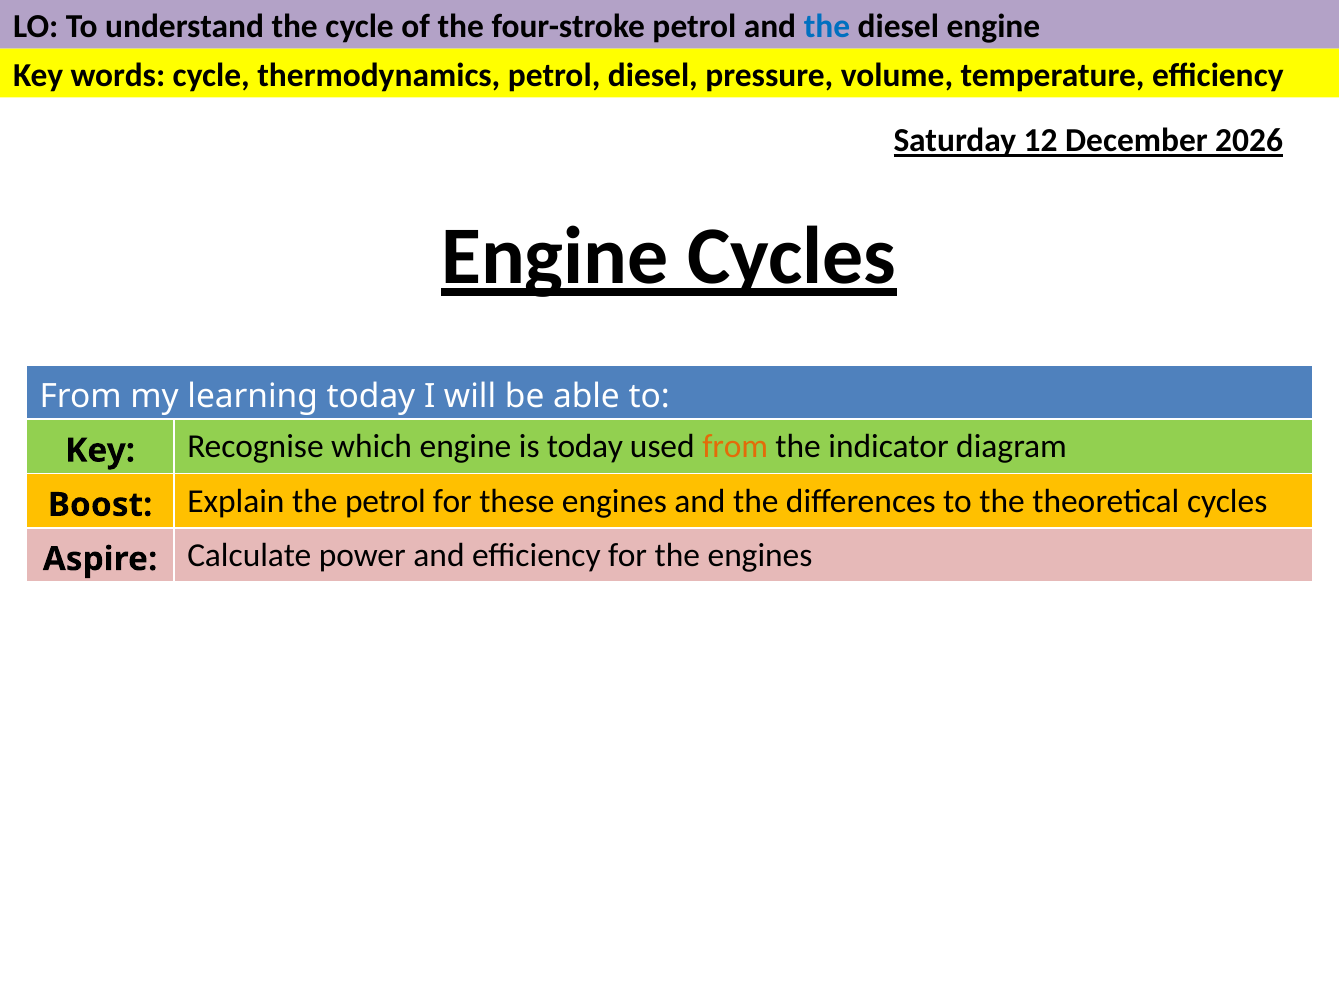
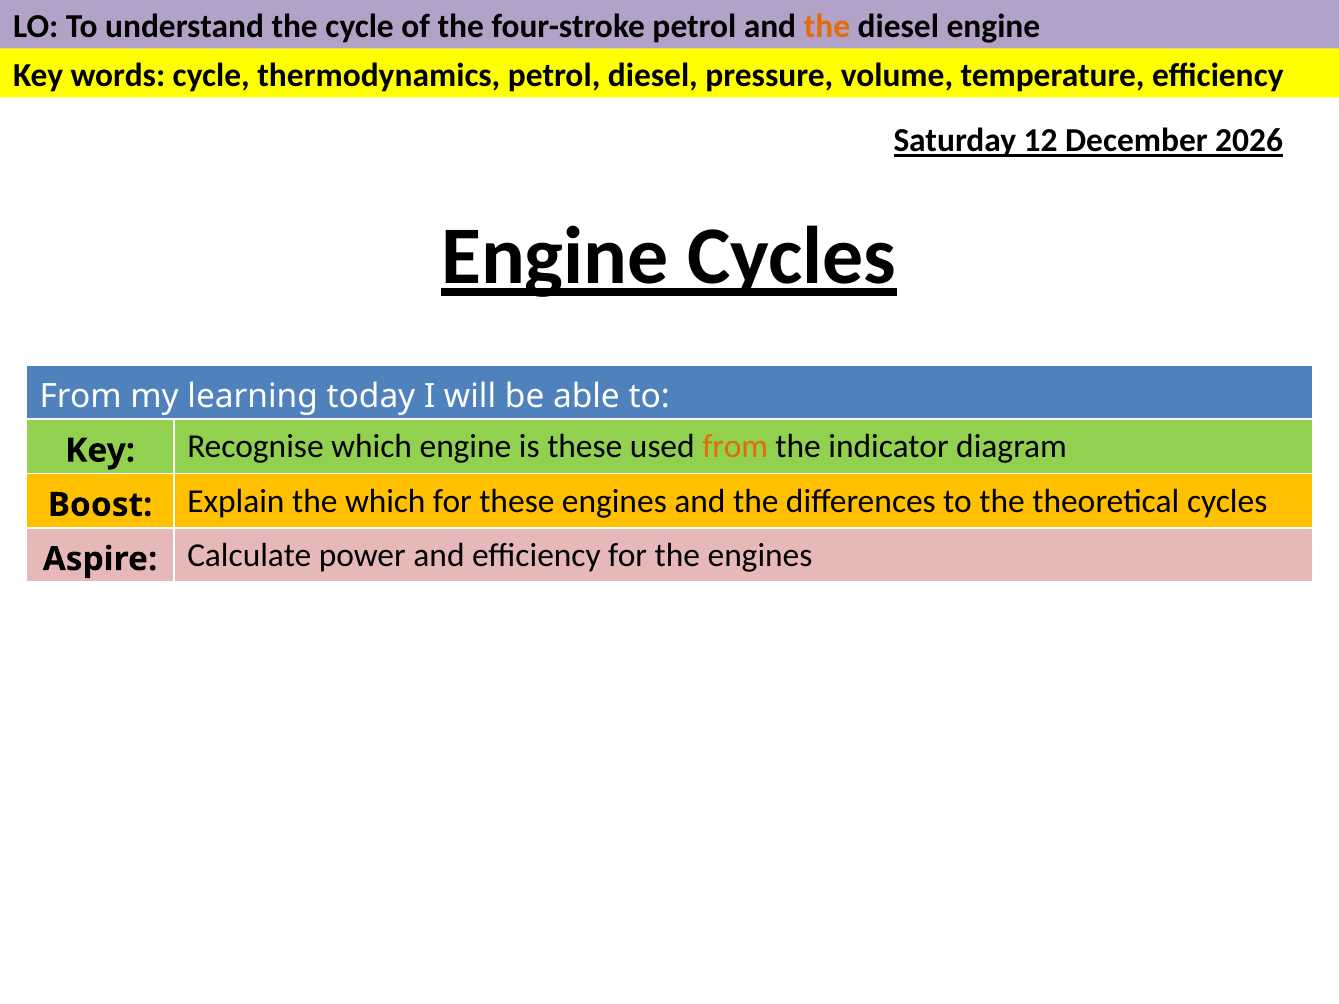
the at (827, 27) colour: blue -> orange
is today: today -> these
the petrol: petrol -> which
